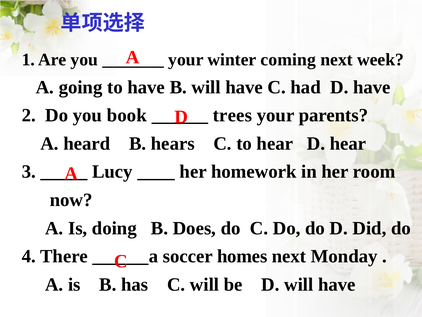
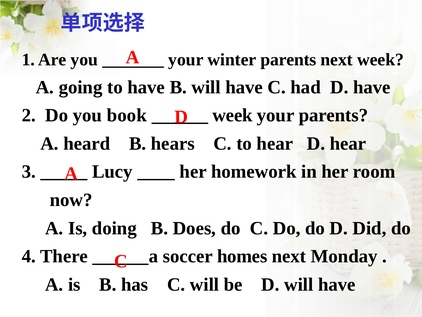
winter coming: coming -> parents
trees at (232, 115): trees -> week
